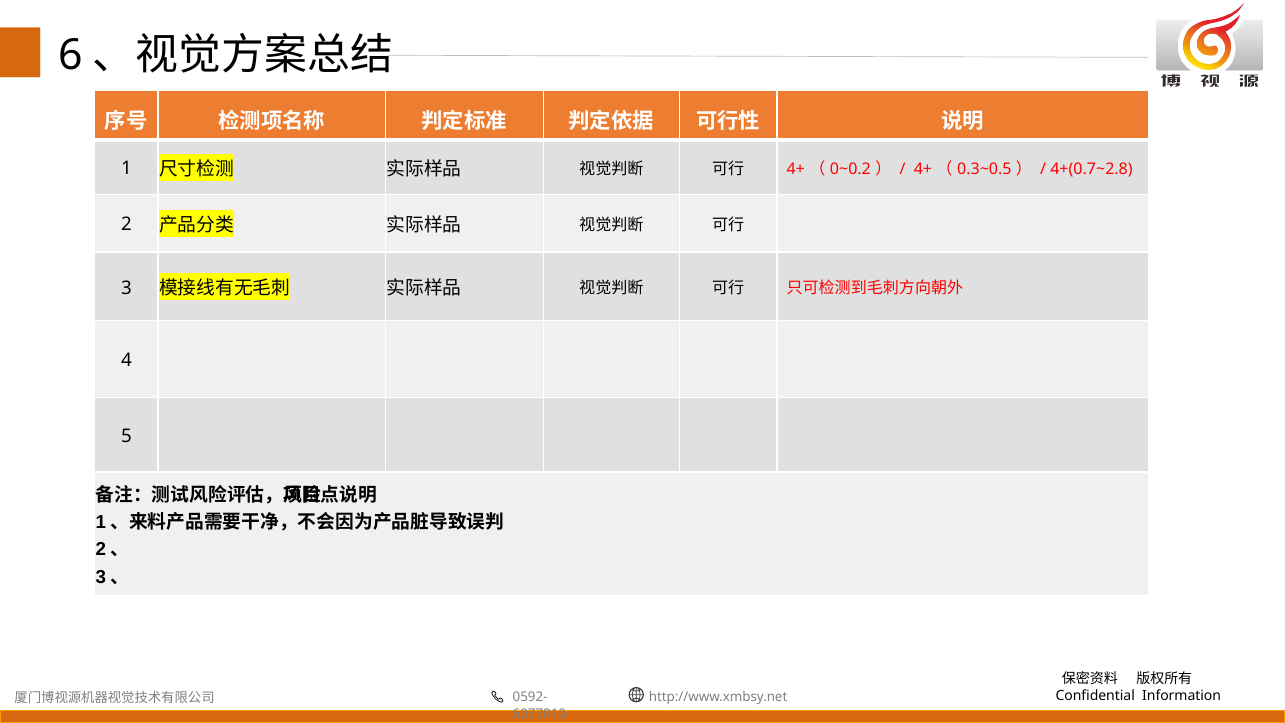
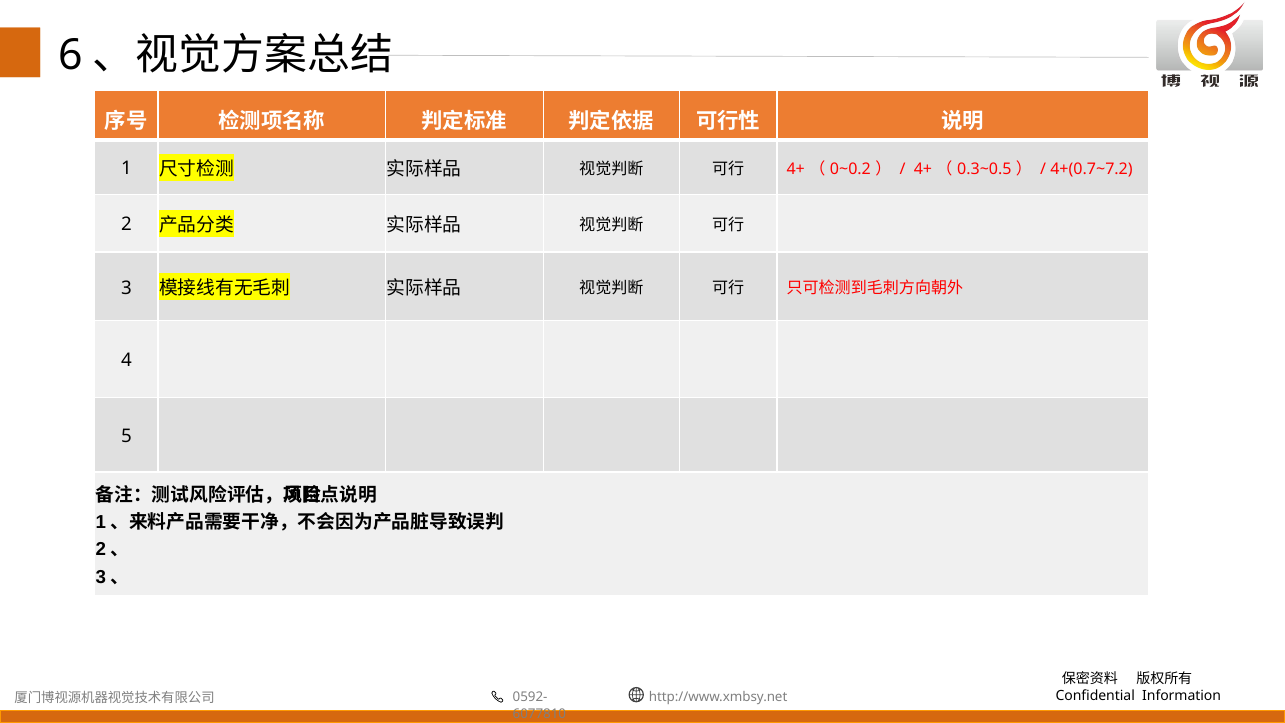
4+(0.7~2.8: 4+(0.7~2.8 -> 4+(0.7~7.2
